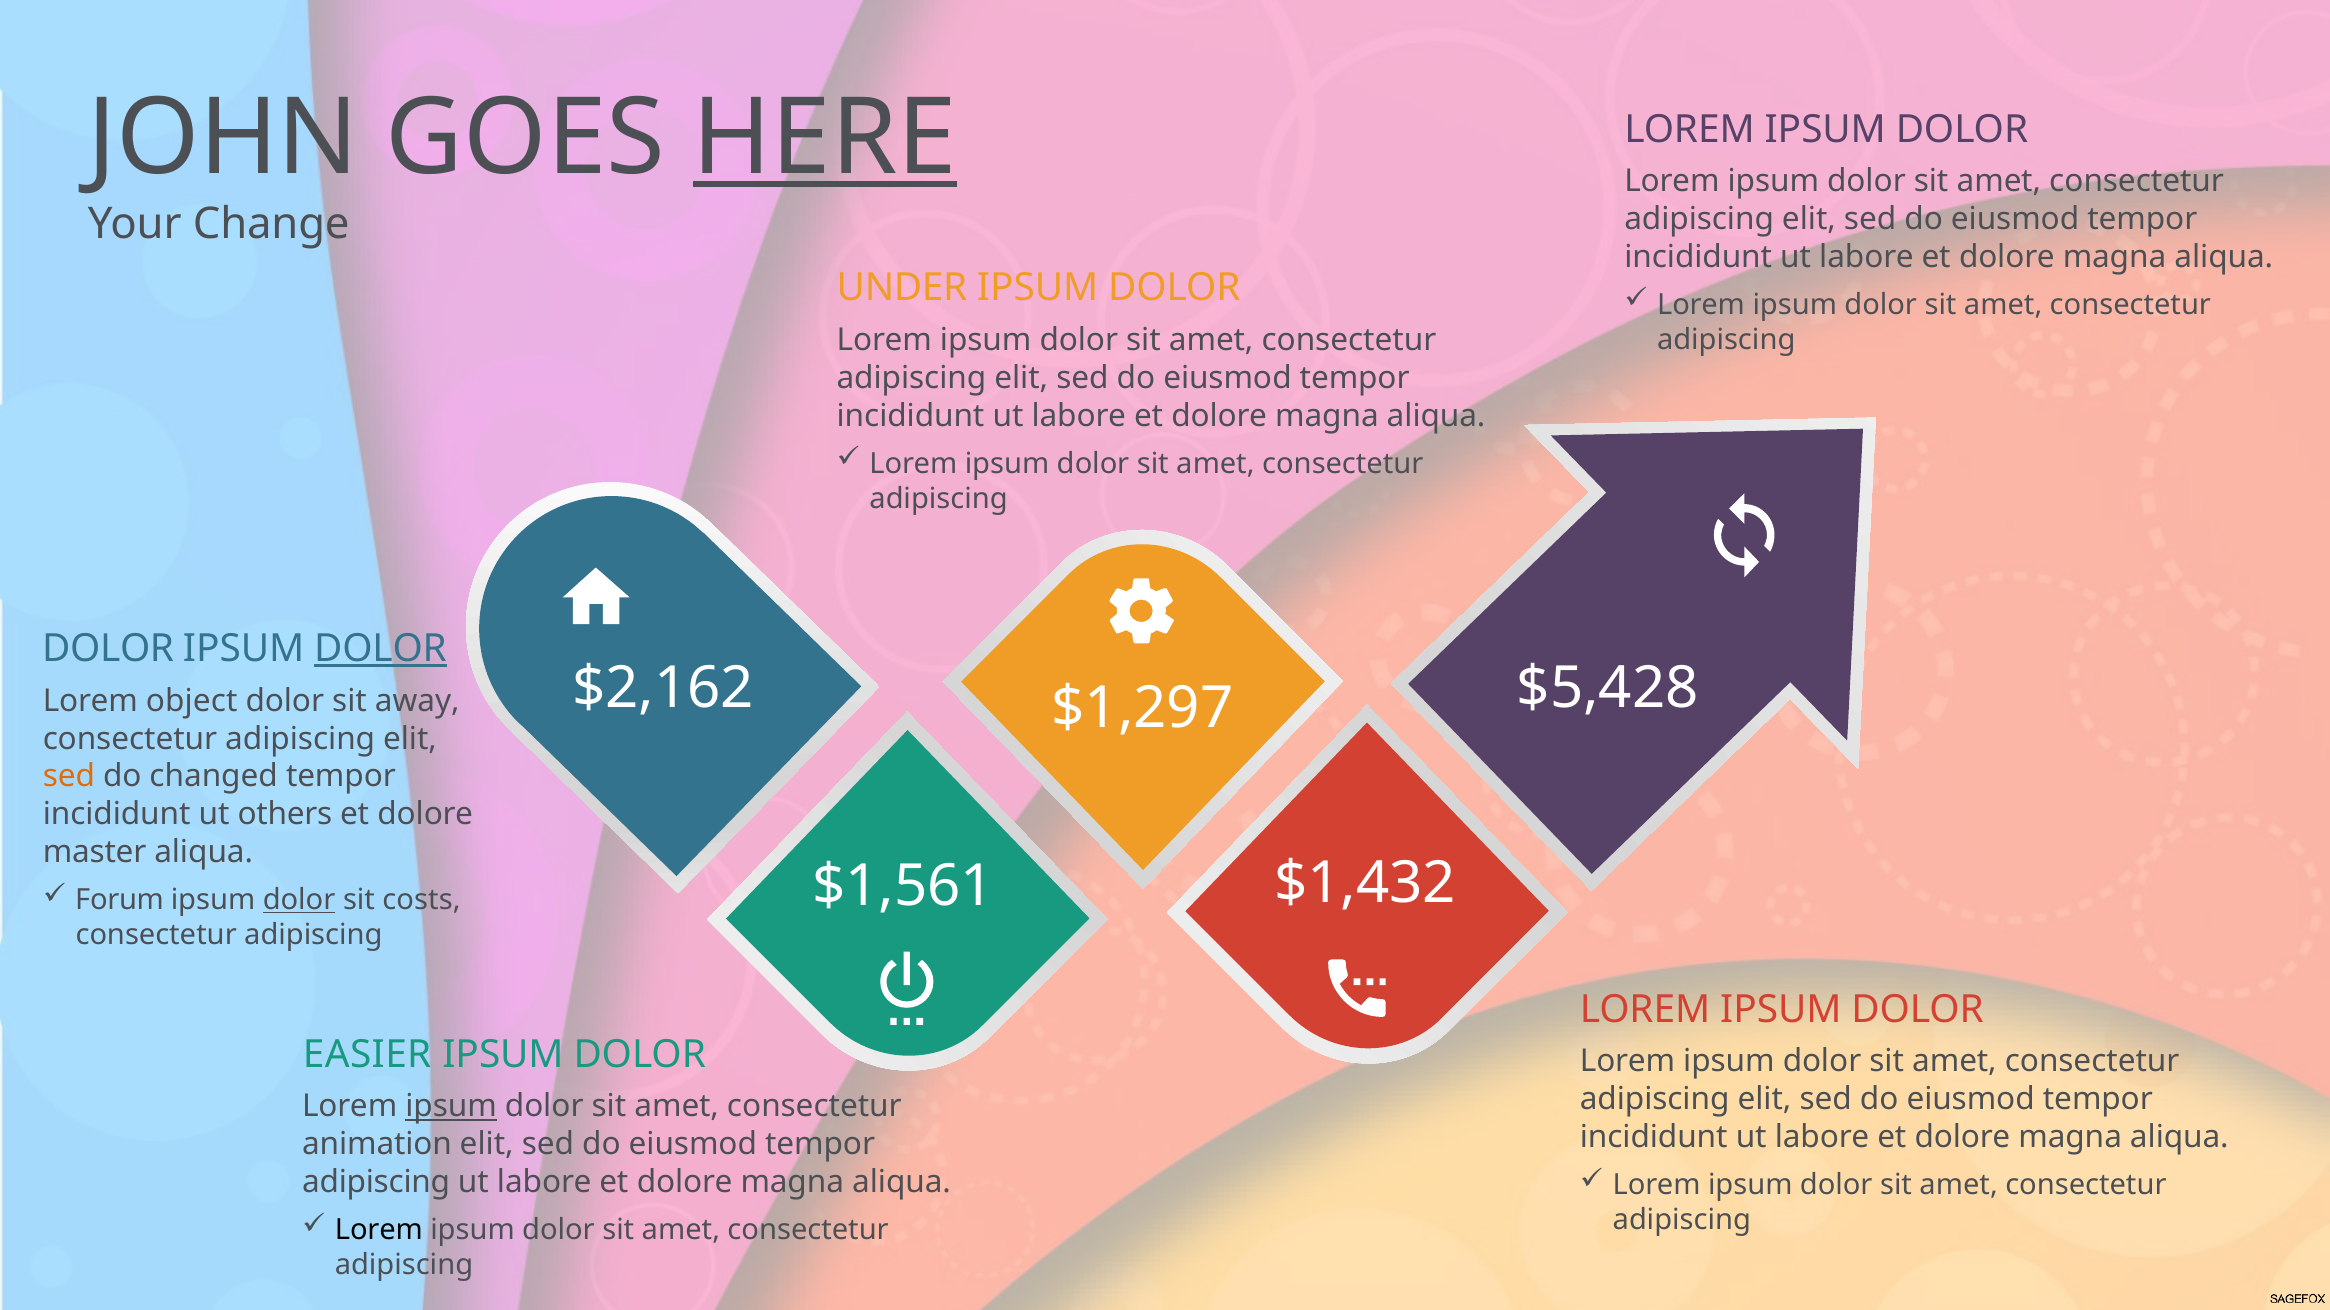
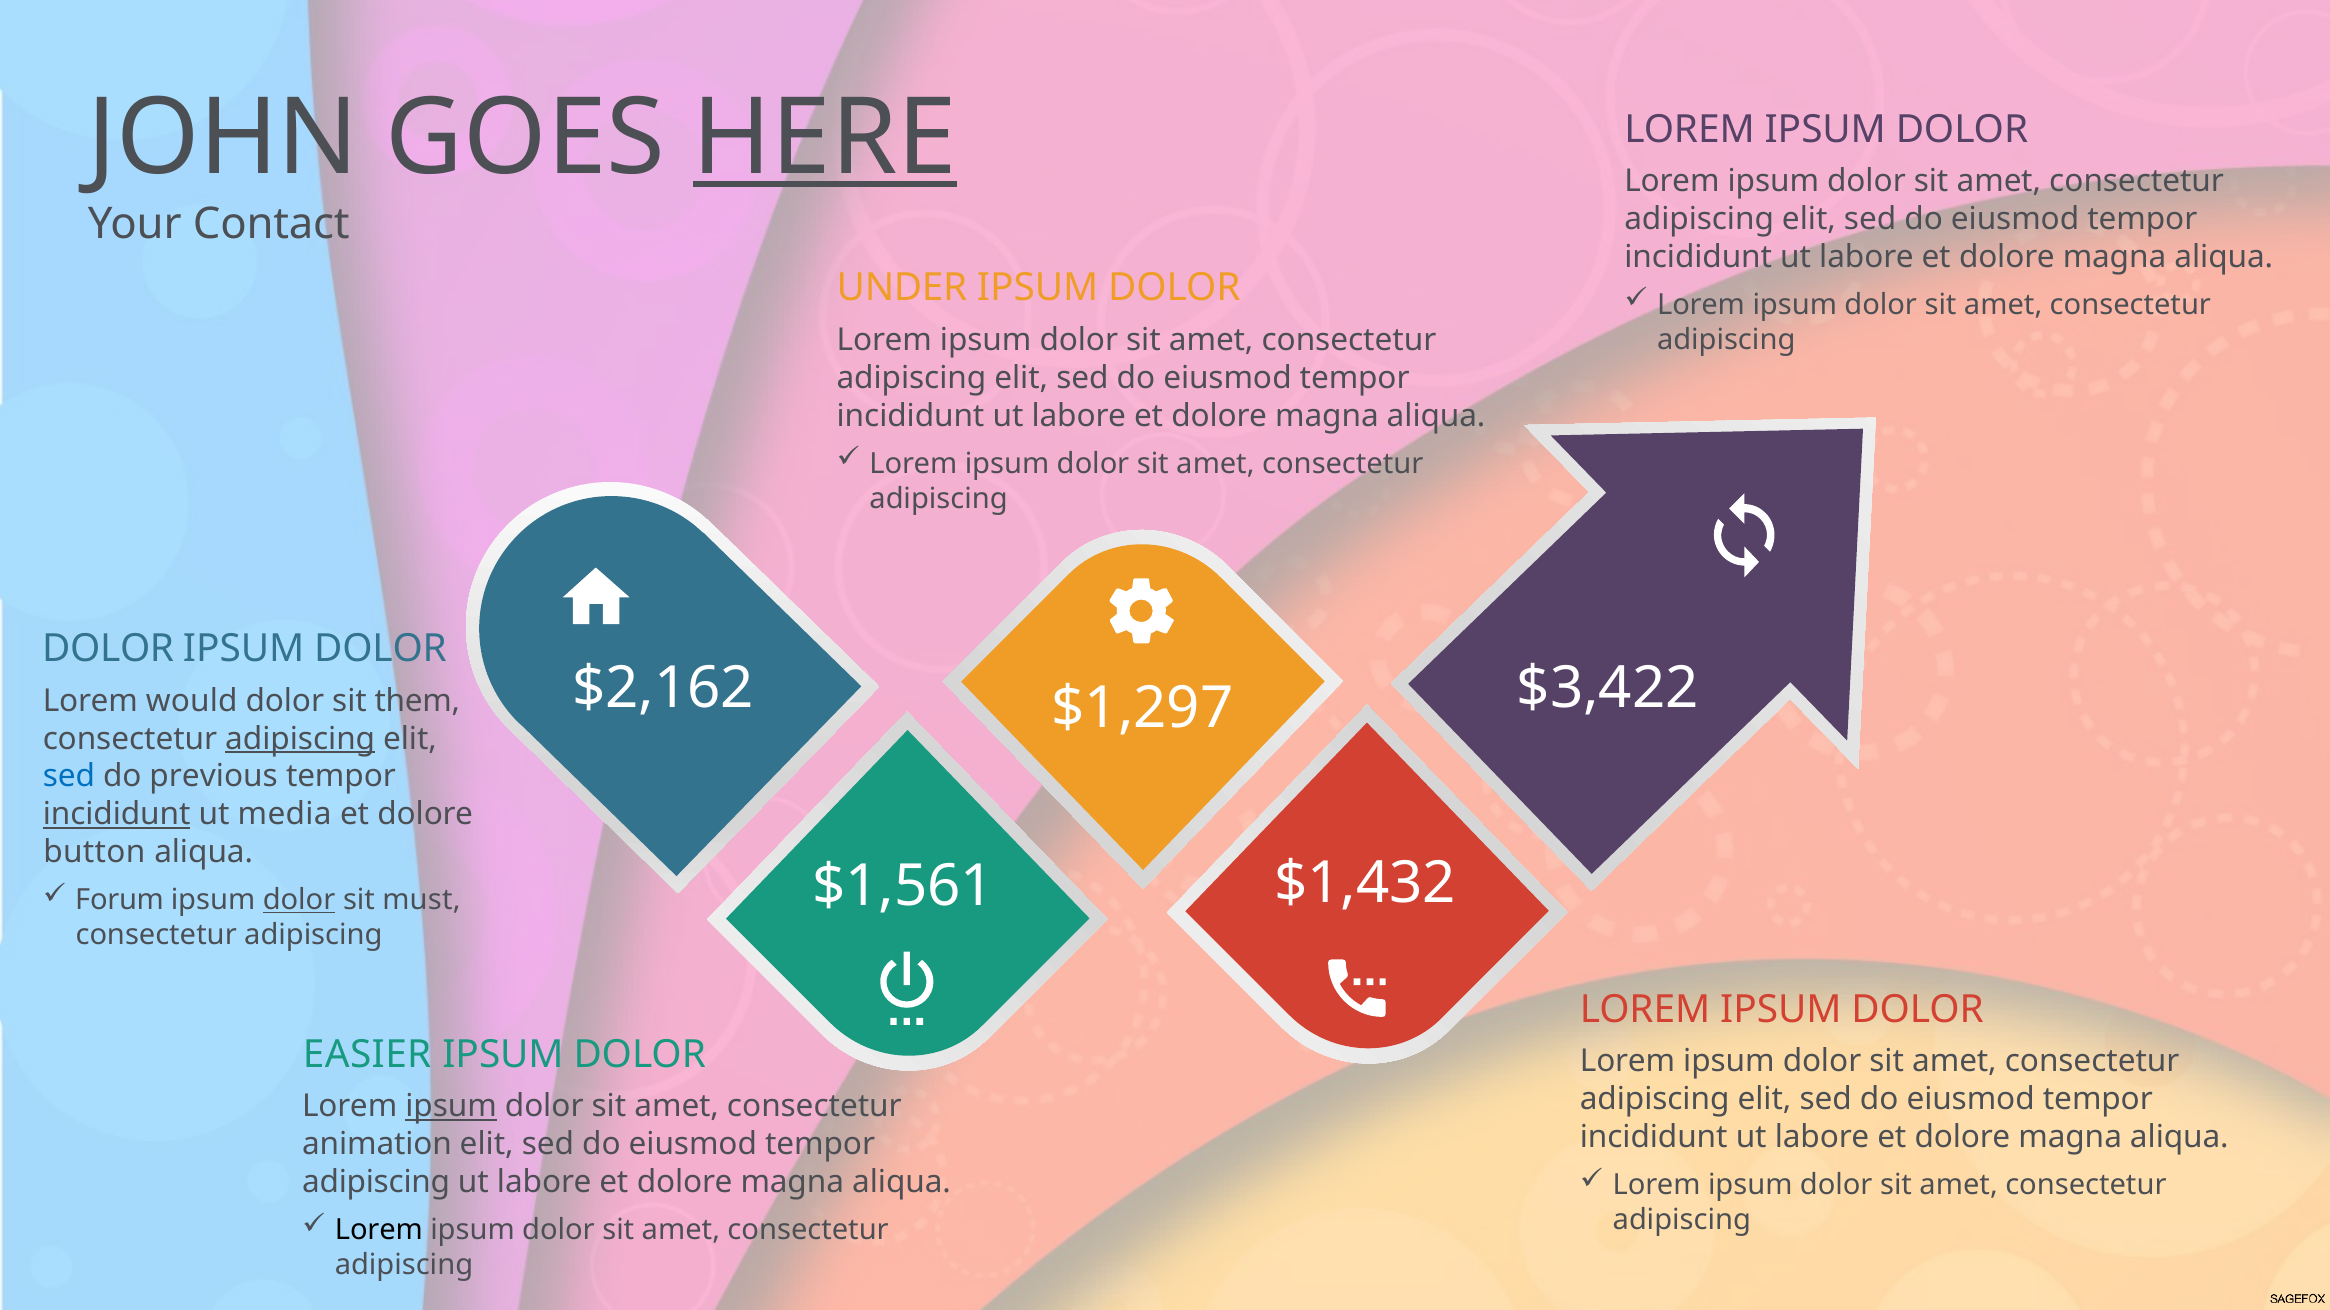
Change: Change -> Contact
DOLOR at (380, 649) underline: present -> none
$5,428: $5,428 -> $3,422
object: object -> would
away: away -> them
adipiscing at (300, 739) underline: none -> present
sed at (69, 777) colour: orange -> blue
changed: changed -> previous
incididunt at (117, 815) underline: none -> present
others: others -> media
master: master -> button
costs: costs -> must
